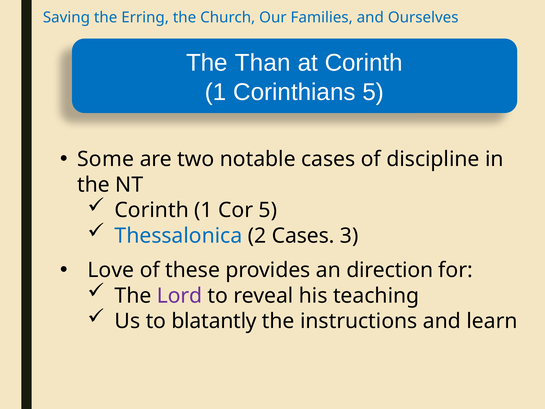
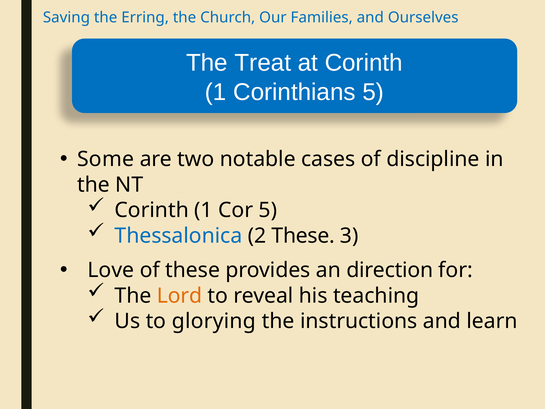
Than: Than -> Treat
2 Cases: Cases -> These
Lord colour: purple -> orange
blatantly: blatantly -> glorying
